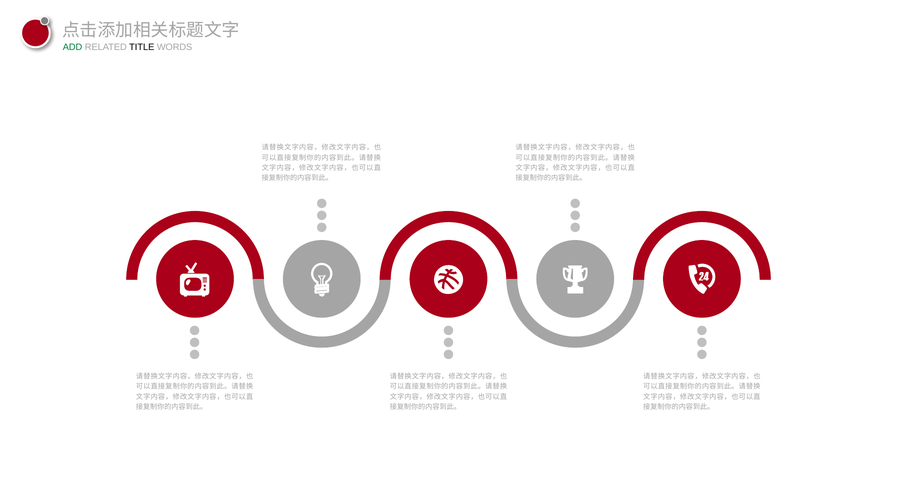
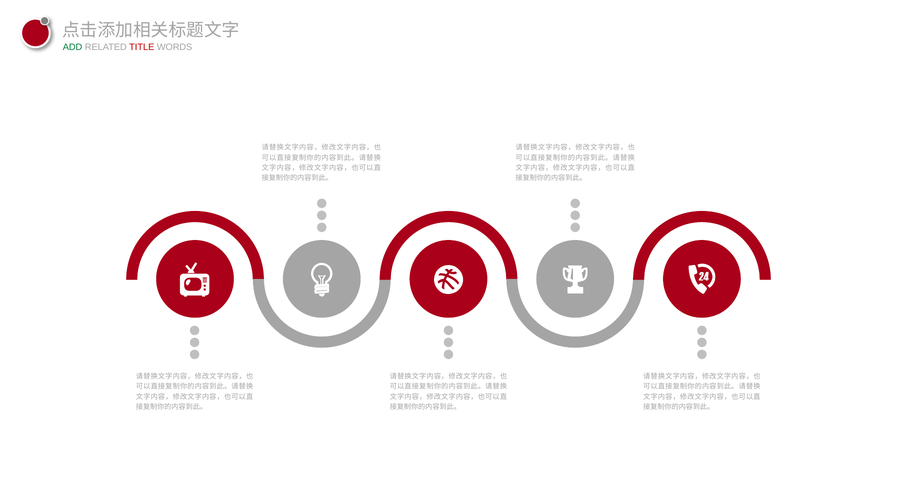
TITLE colour: black -> red
